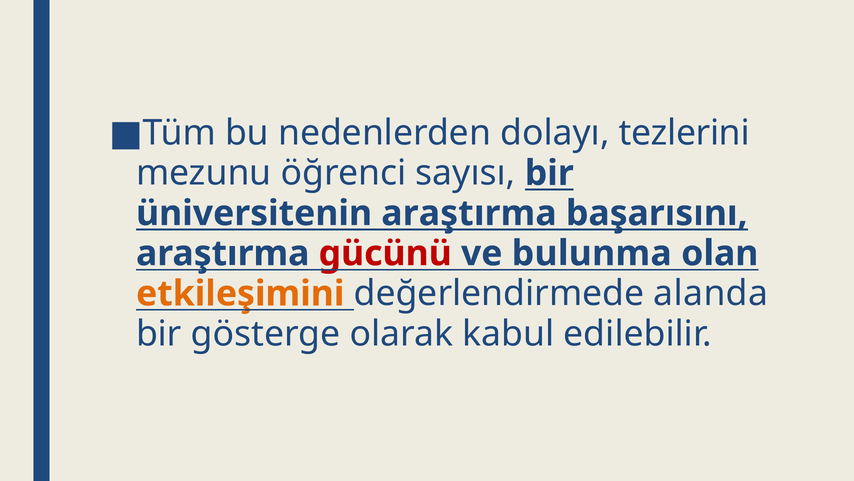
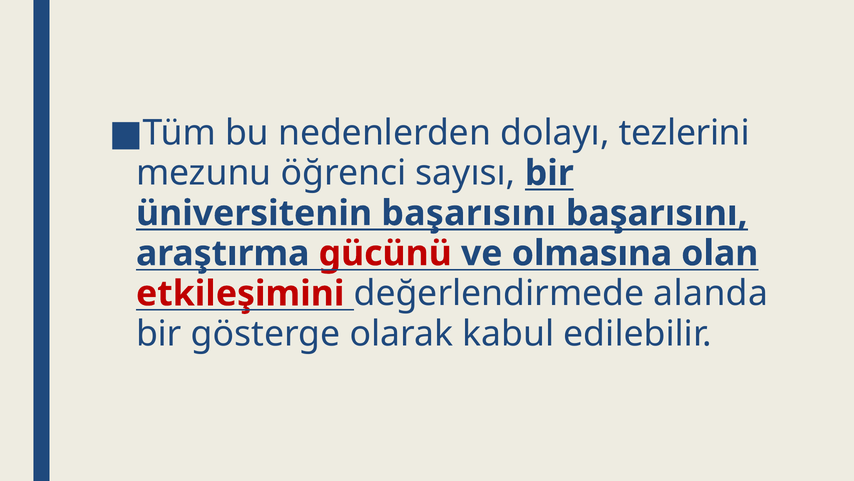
üniversitenin araştırma: araştırma -> başarısını
bulunma: bulunma -> olmasına
etkileşimini colour: orange -> red
